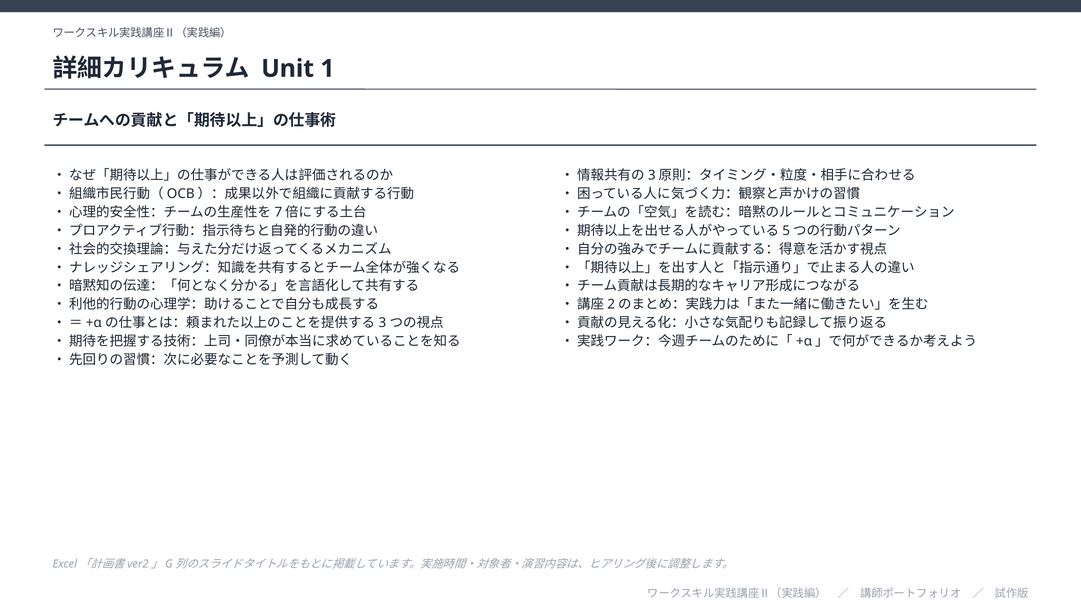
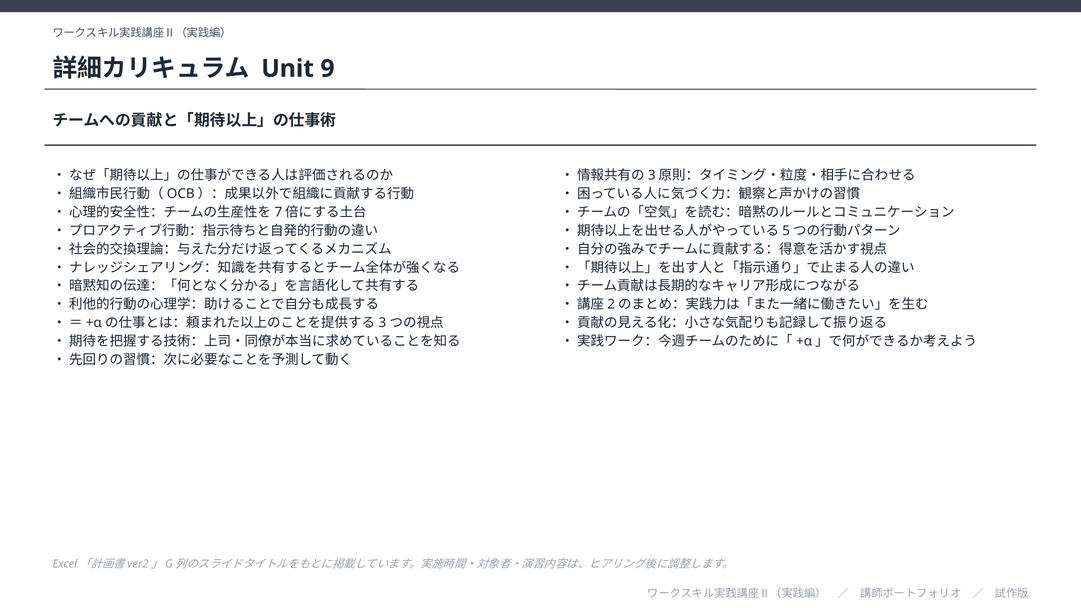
1: 1 -> 9
